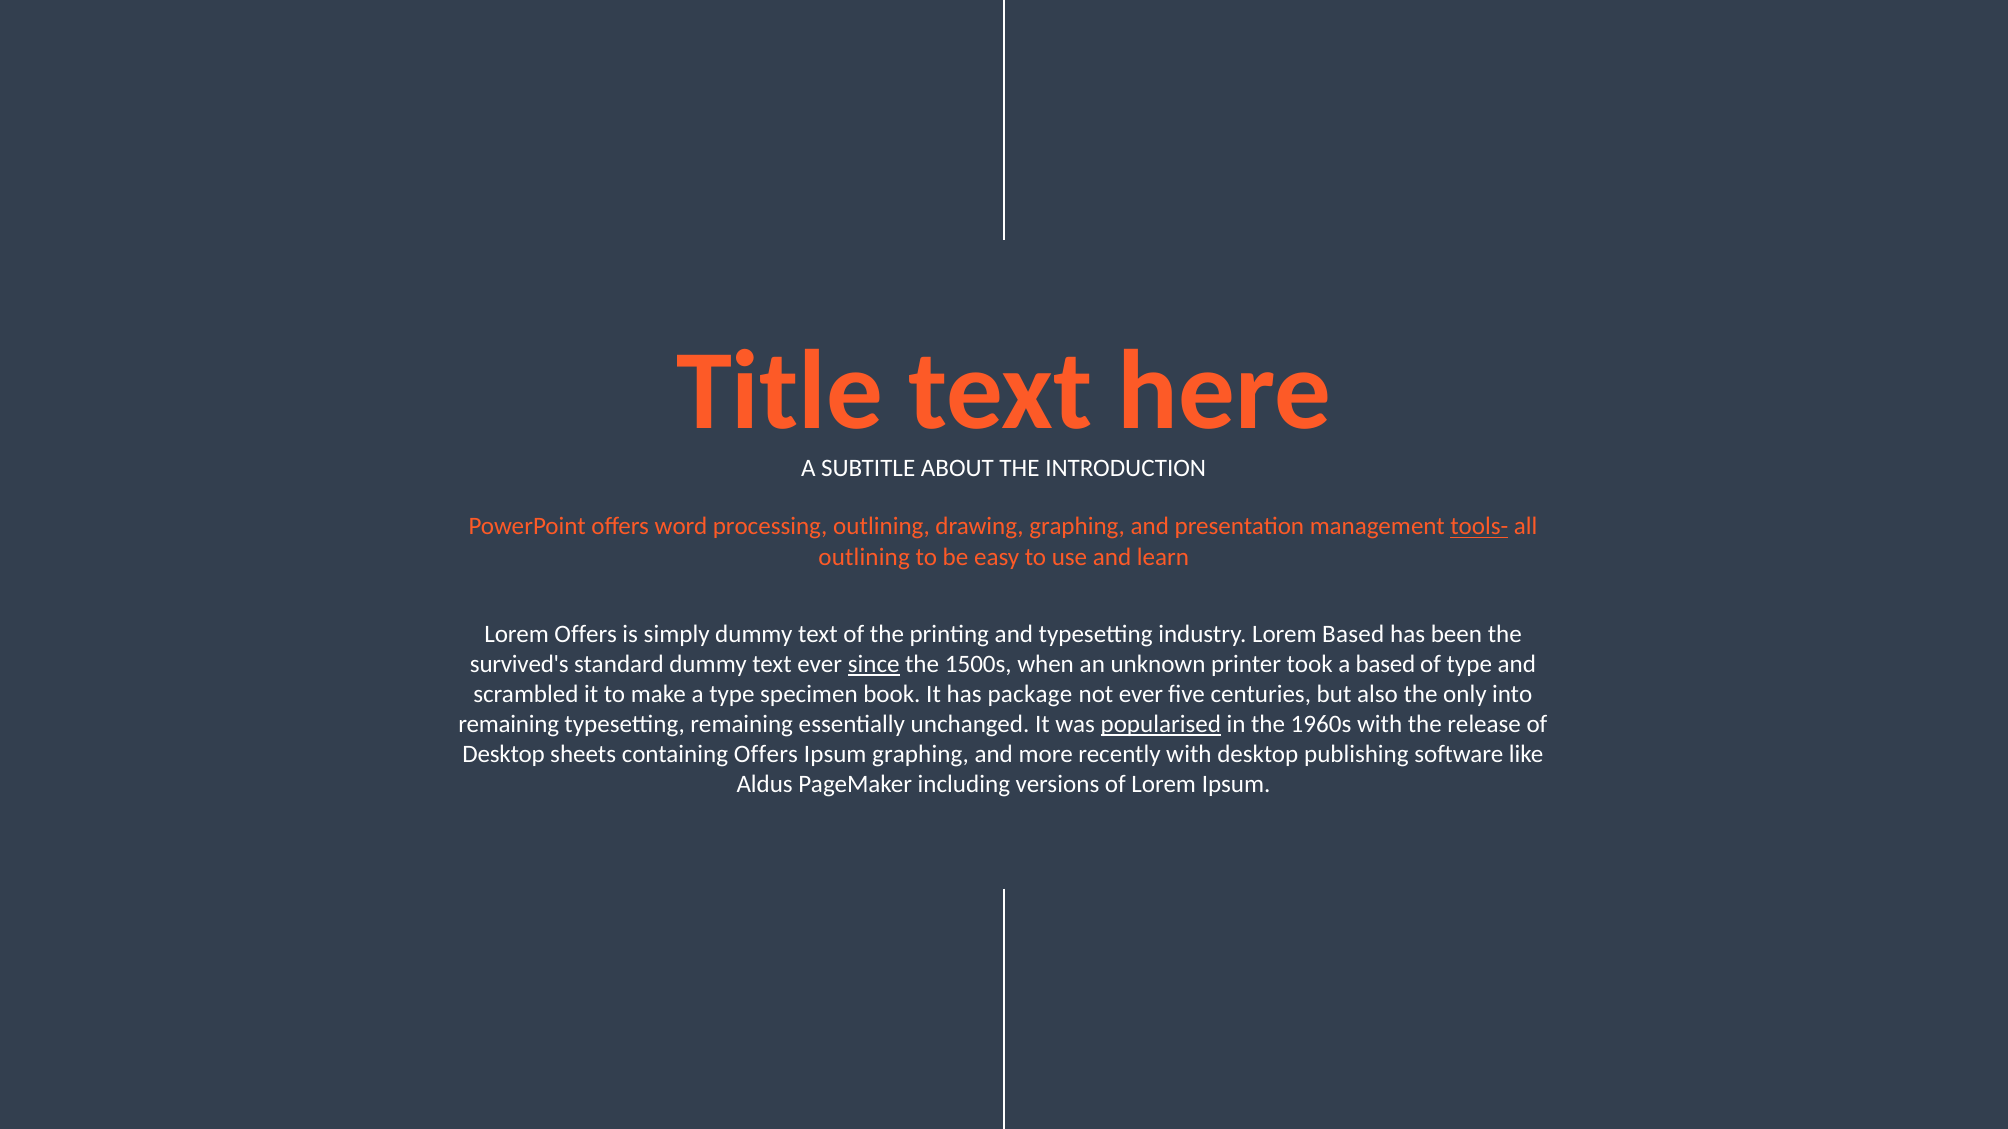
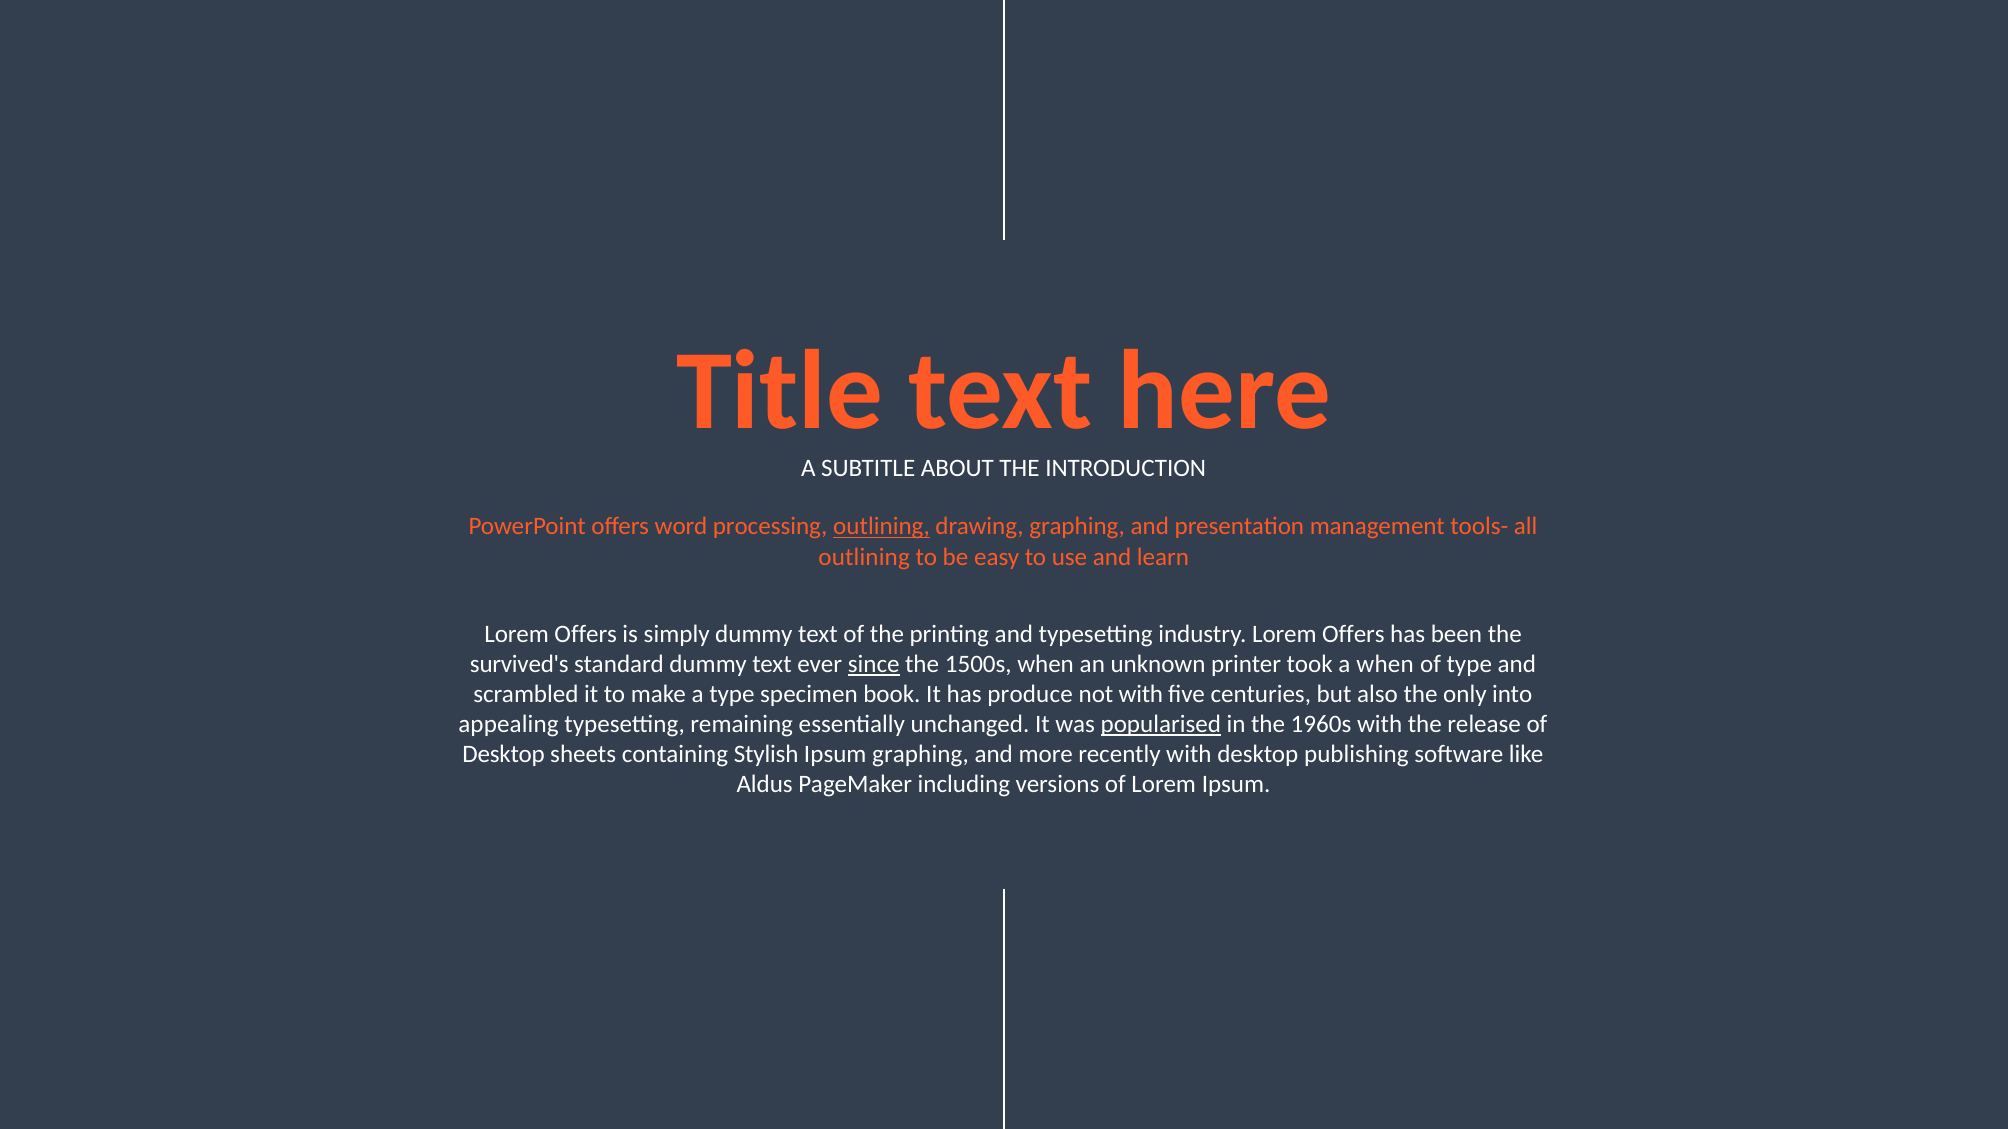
outlining at (881, 527) underline: none -> present
tools- underline: present -> none
industry Lorem Based: Based -> Offers
a based: based -> when
package: package -> produce
not ever: ever -> with
remaining at (509, 725): remaining -> appealing
containing Offers: Offers -> Stylish
